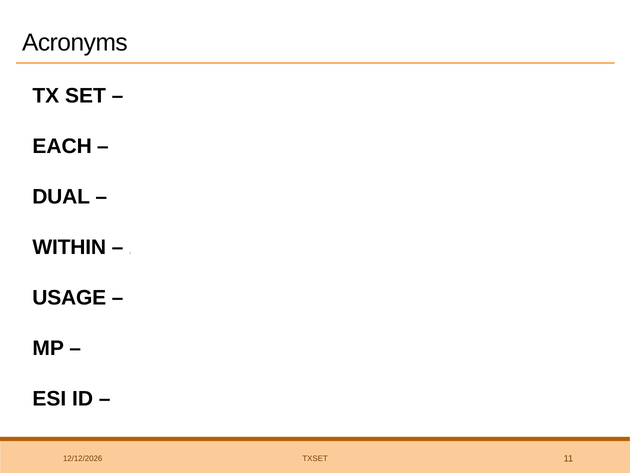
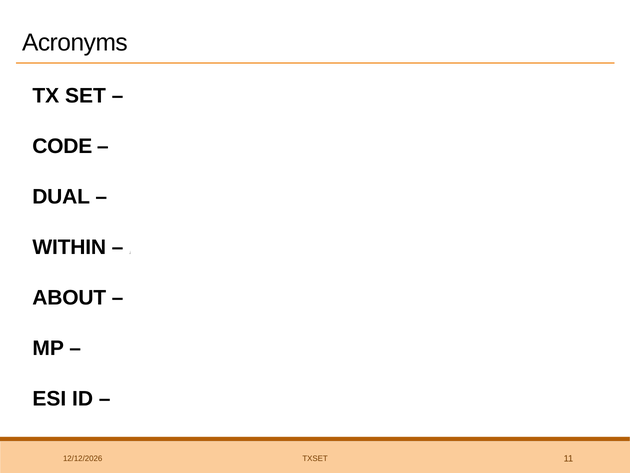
EACH: EACH -> CODE
USAGE: USAGE -> ABOUT
